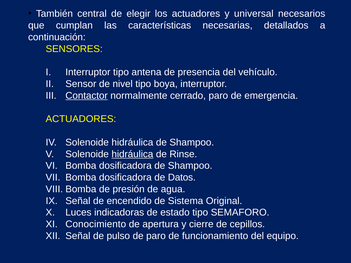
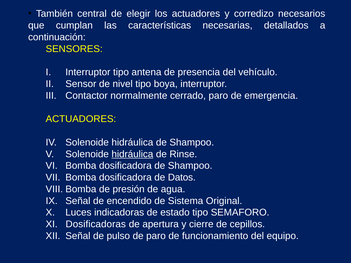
universal: universal -> corredizo
Contactor underline: present -> none
Conocimiento: Conocimiento -> Dosificadoras
